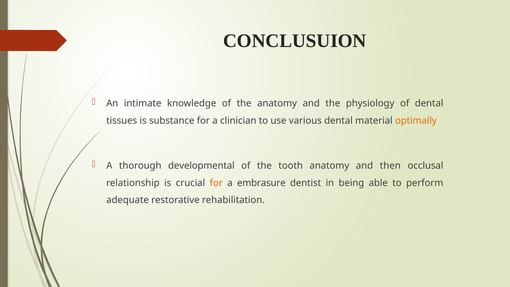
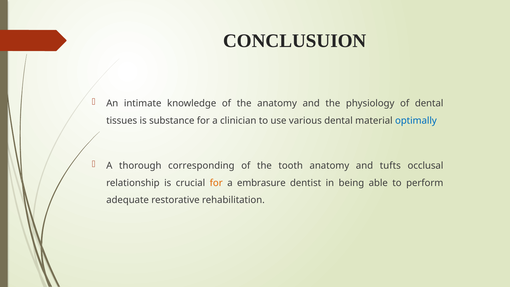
optimally colour: orange -> blue
developmental: developmental -> corresponding
then: then -> tufts
